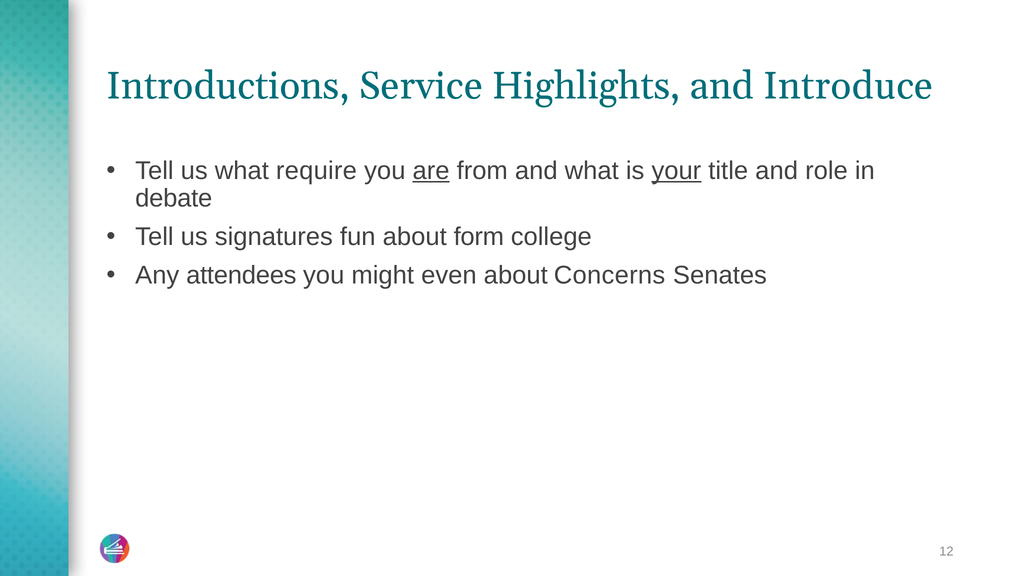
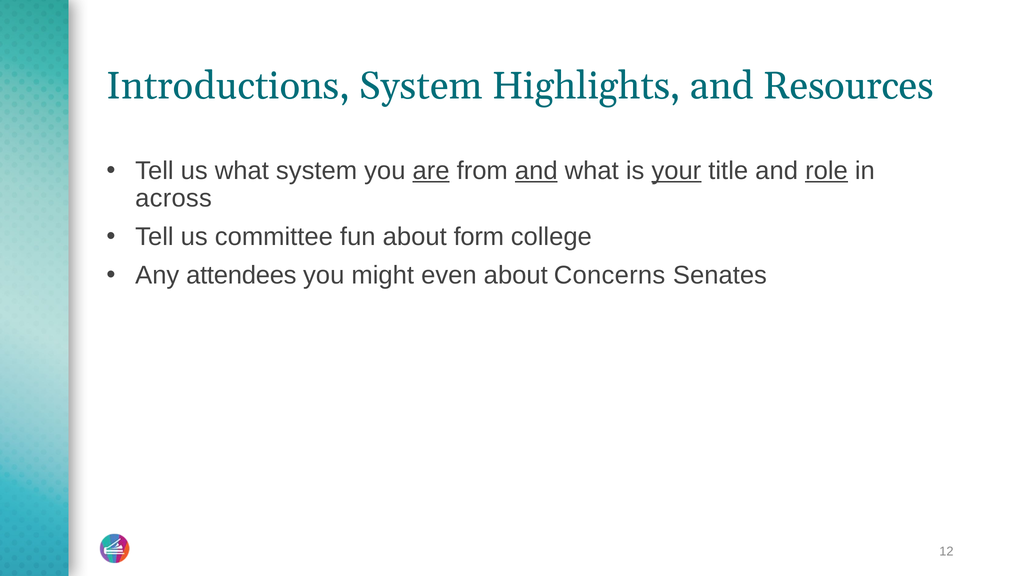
Introductions Service: Service -> System
Introduce: Introduce -> Resources
what require: require -> system
and at (536, 171) underline: none -> present
role underline: none -> present
debate: debate -> across
signatures: signatures -> committee
